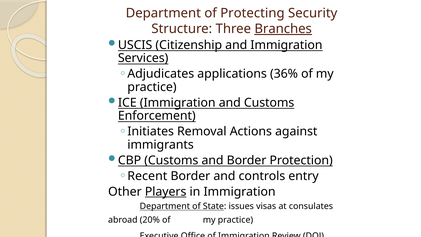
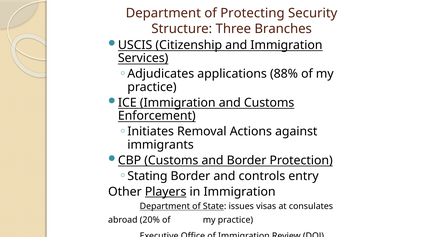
Branches underline: present -> none
36%: 36% -> 88%
Recent: Recent -> Stating
